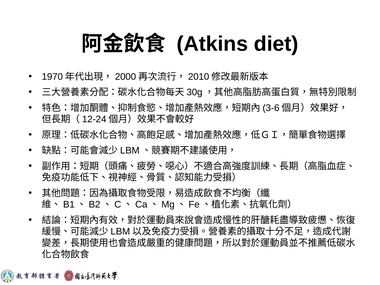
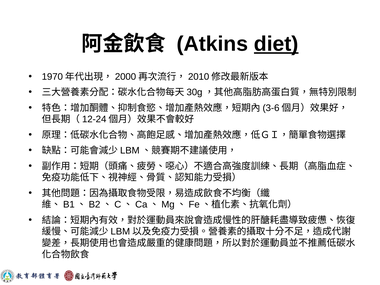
diet underline: none -> present
